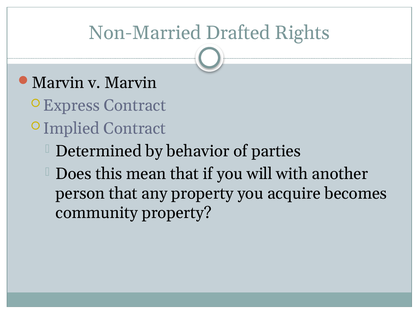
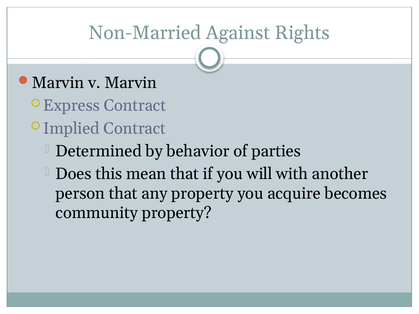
Drafted: Drafted -> Against
